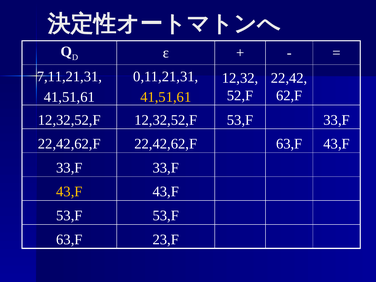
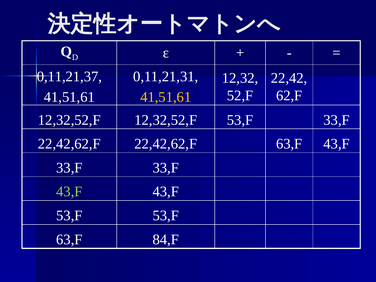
7,11,21,31: 7,11,21,31 -> 0,11,21,37
43,F at (69, 192) colour: yellow -> light green
23,F: 23,F -> 84,F
